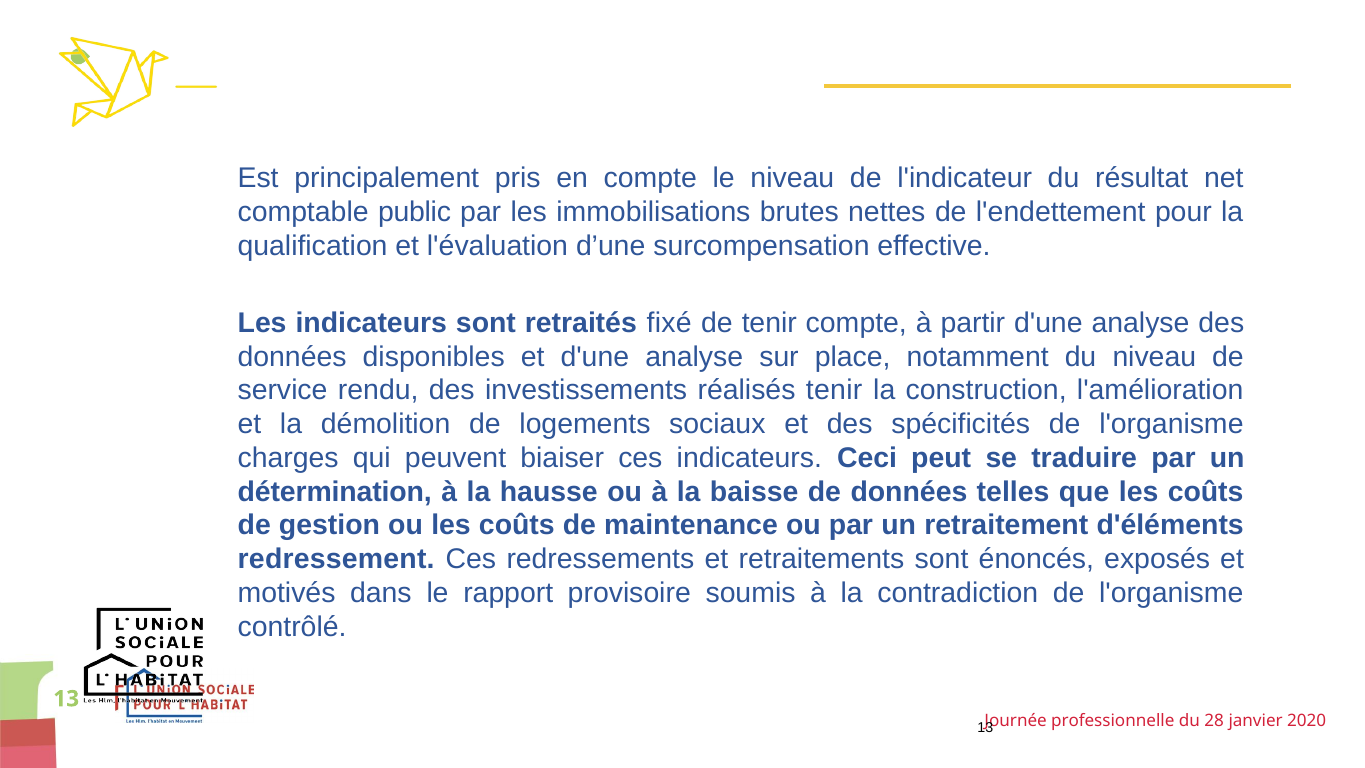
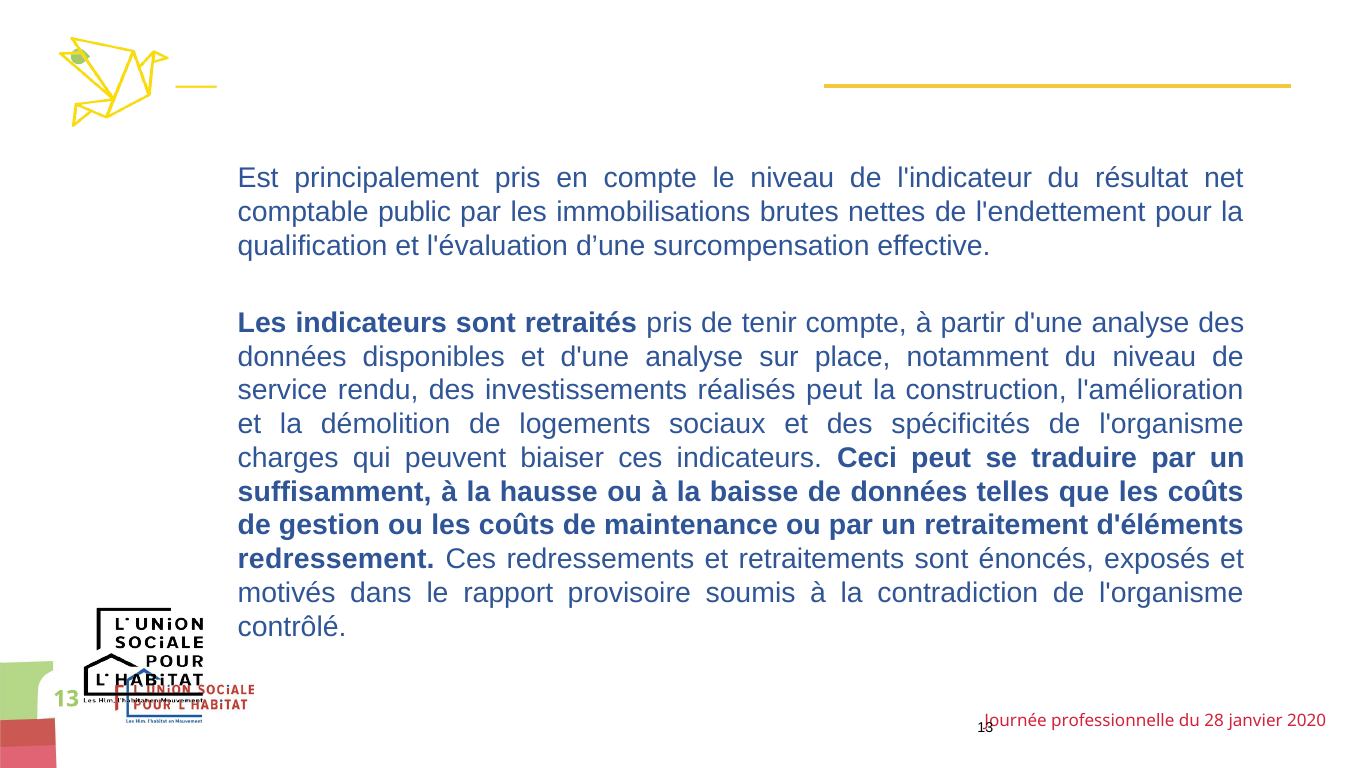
retraités fixé: fixé -> pris
réalisés tenir: tenir -> peut
détermination: détermination -> suffisamment
